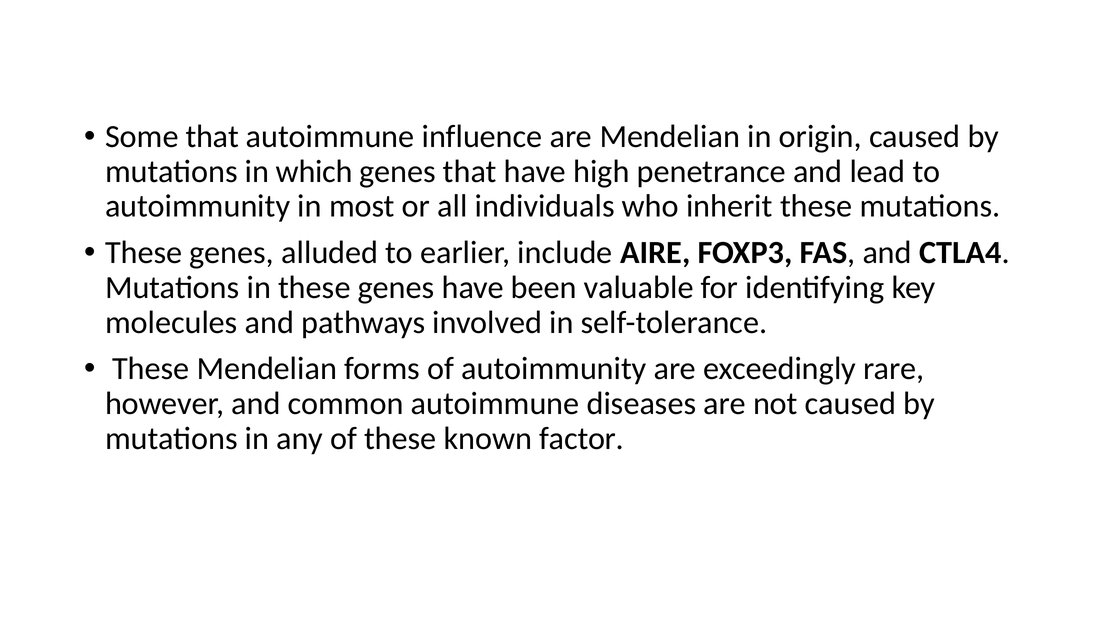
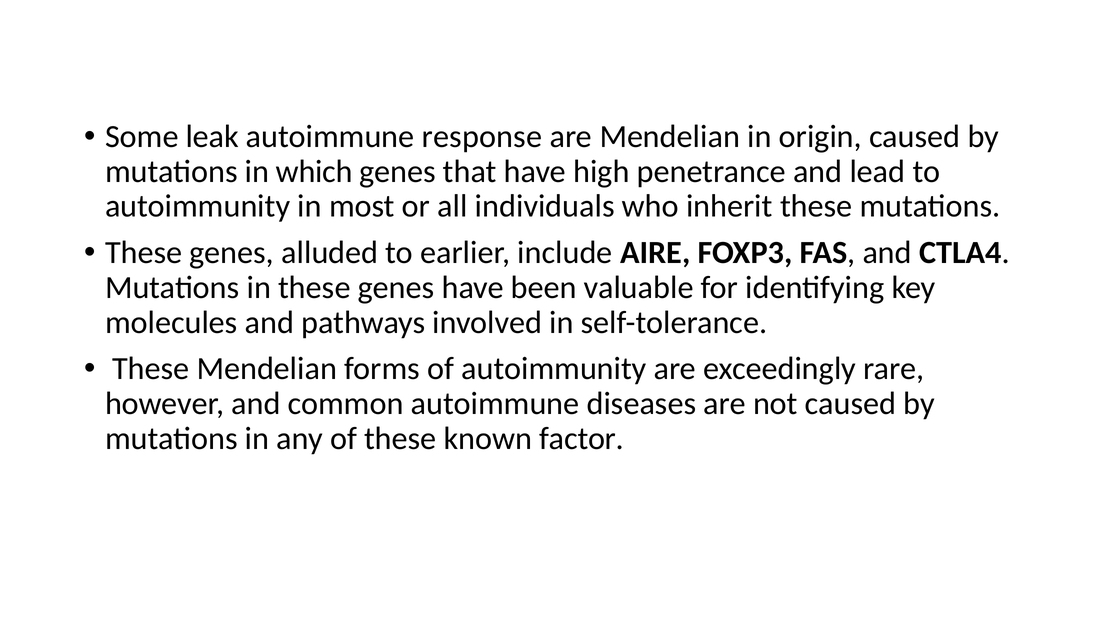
Some that: that -> leak
influence: influence -> response
